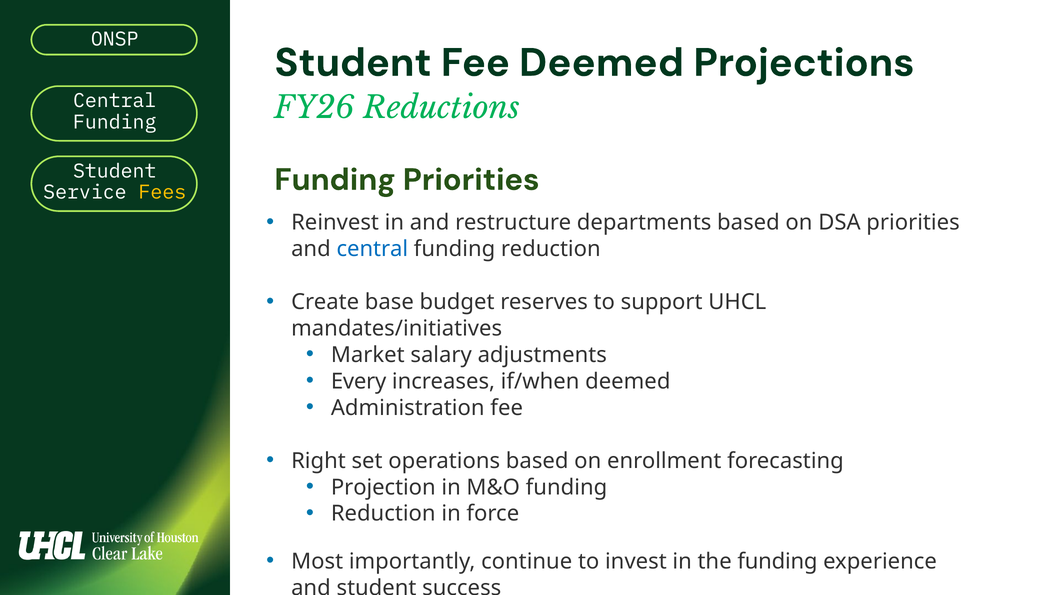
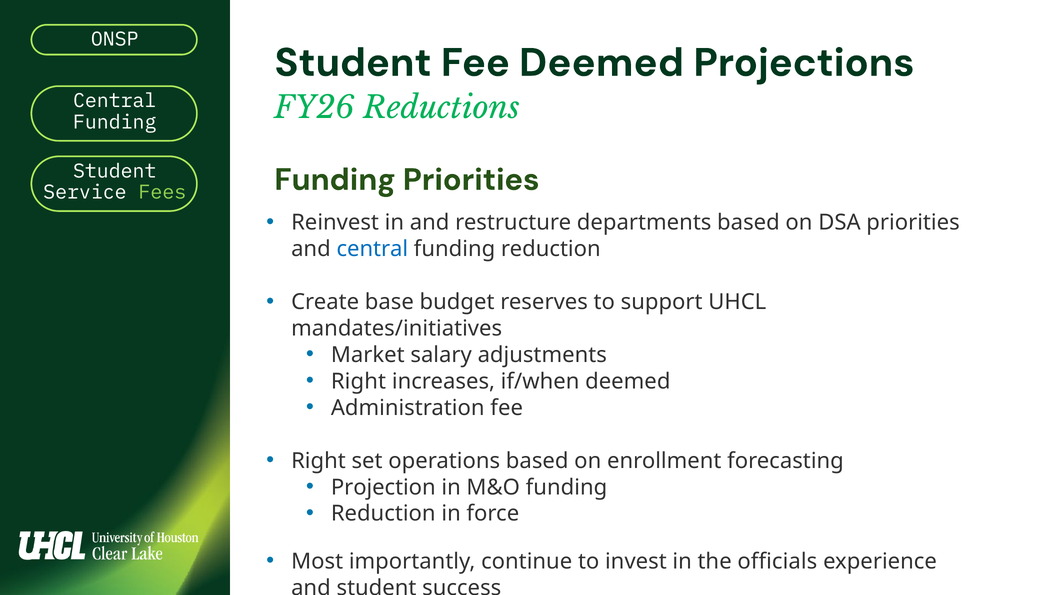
Fees colour: yellow -> light green
Every at (359, 382): Every -> Right
the funding: funding -> officials
